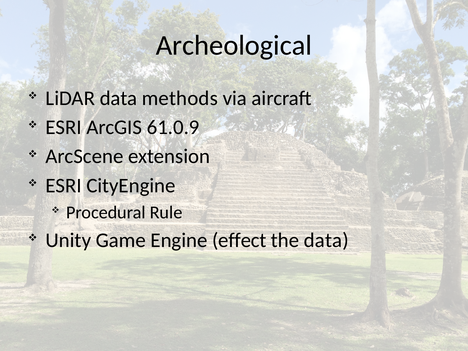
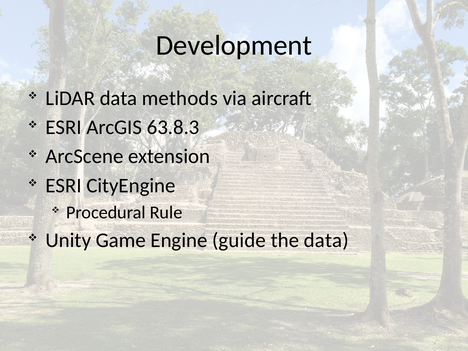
Archeological: Archeological -> Development
61.0.9: 61.0.9 -> 63.8.3
effect: effect -> guide
